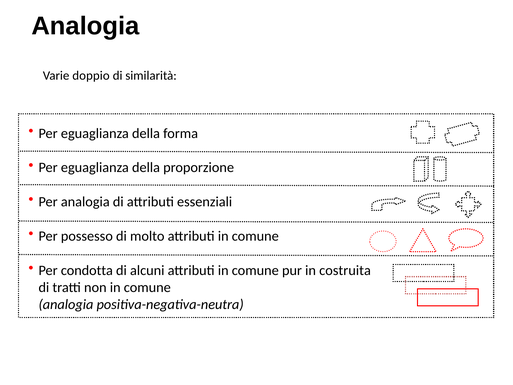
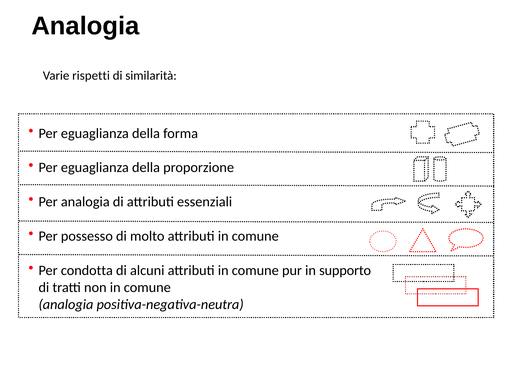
doppio: doppio -> rispetti
costruita: costruita -> supporto
